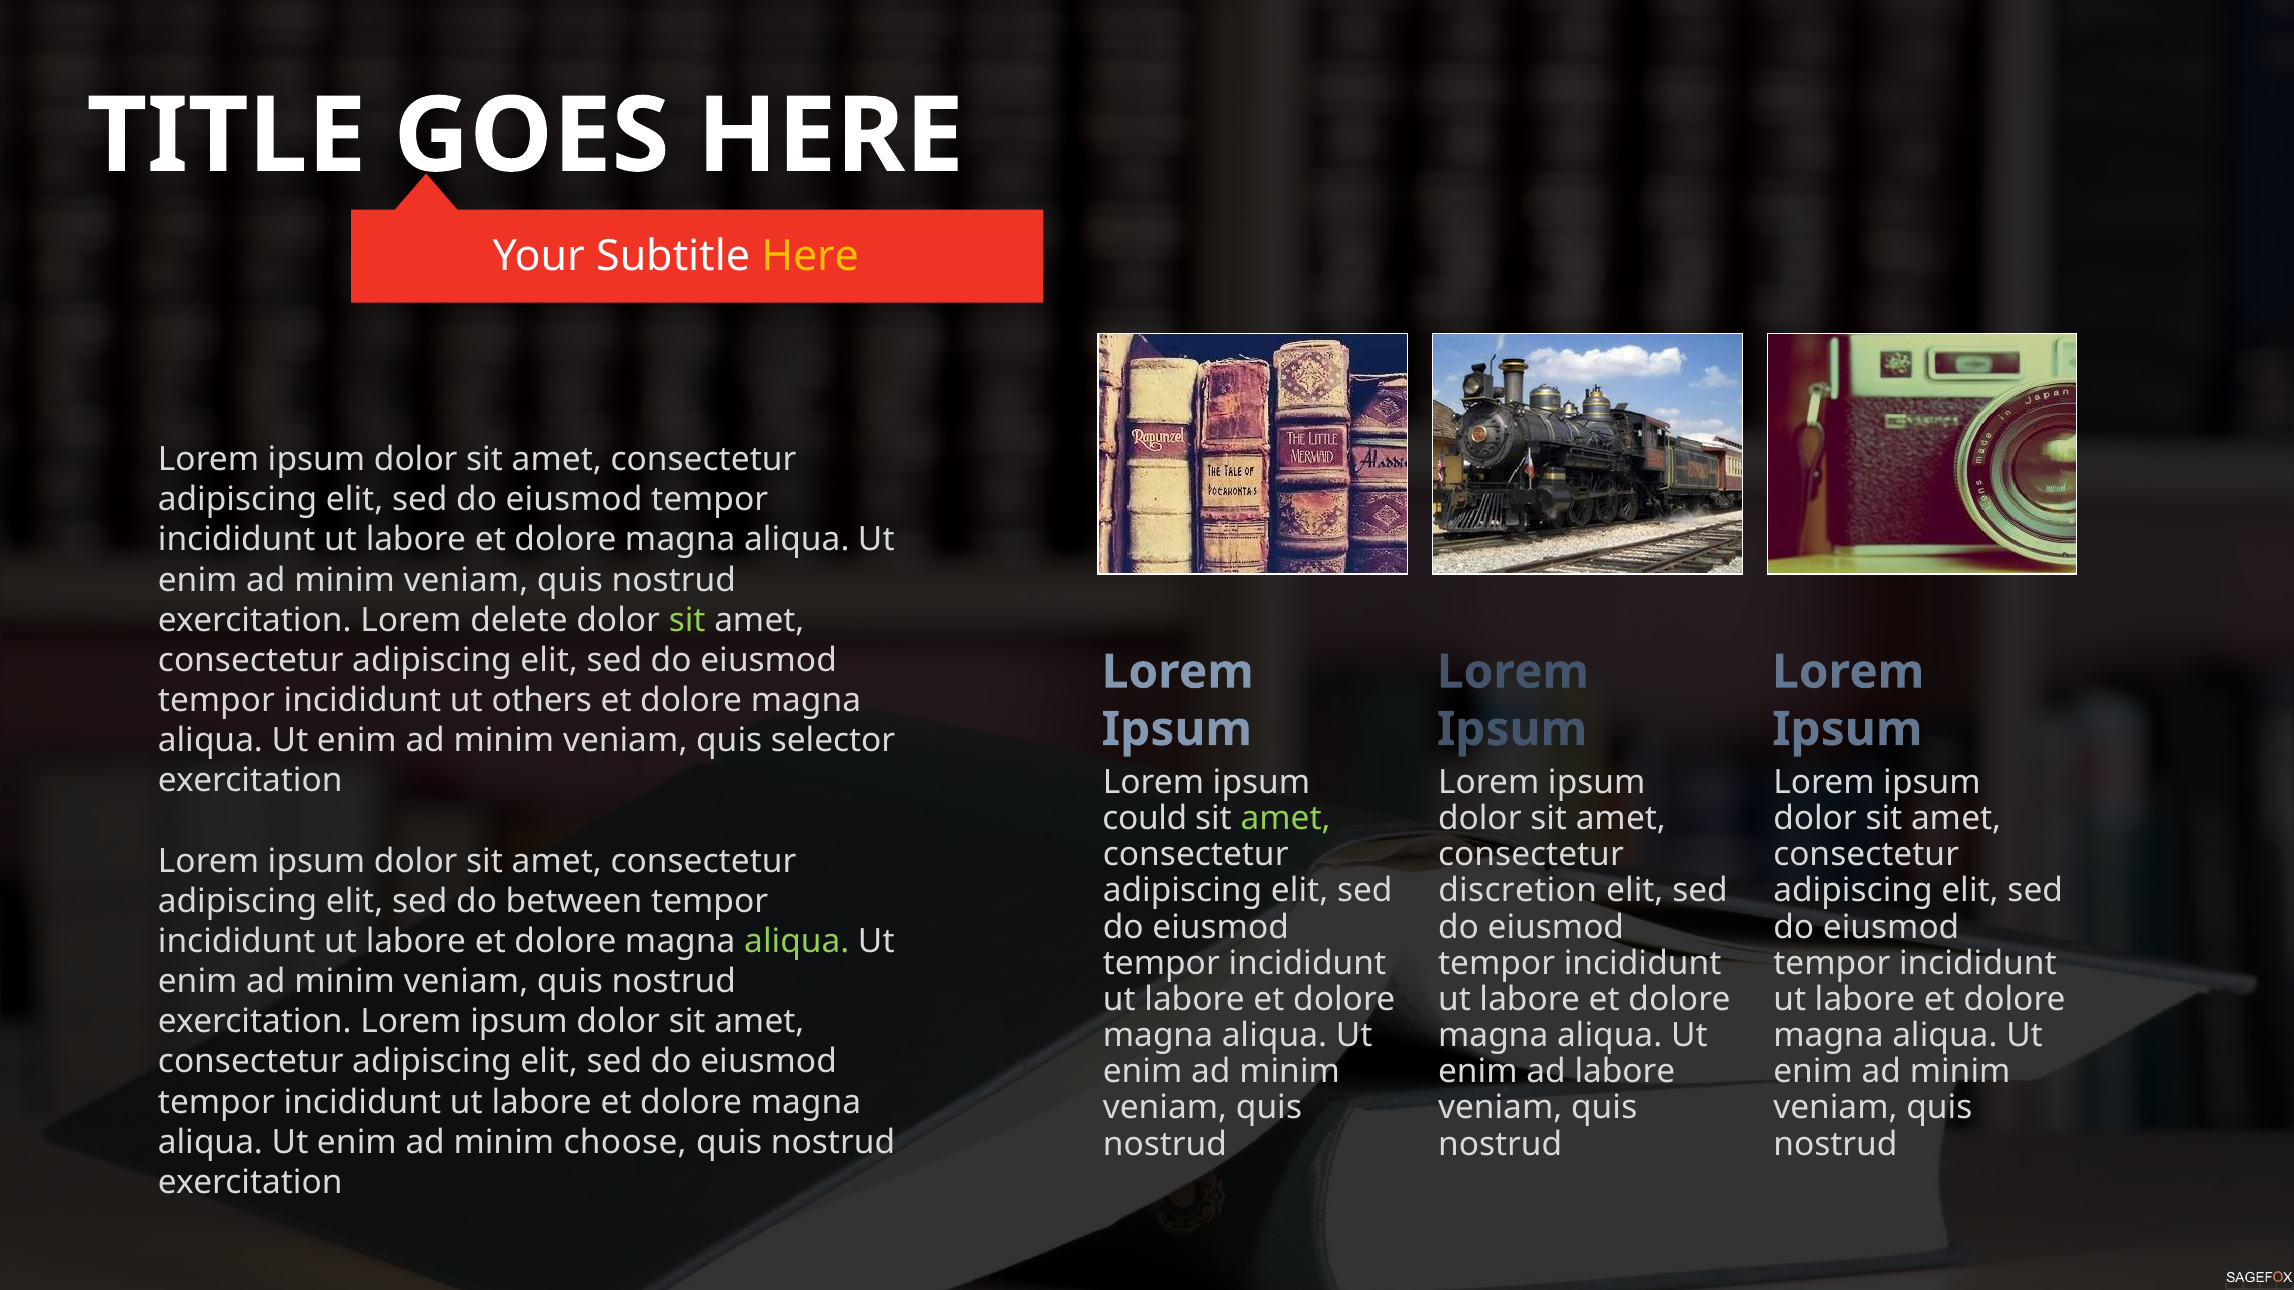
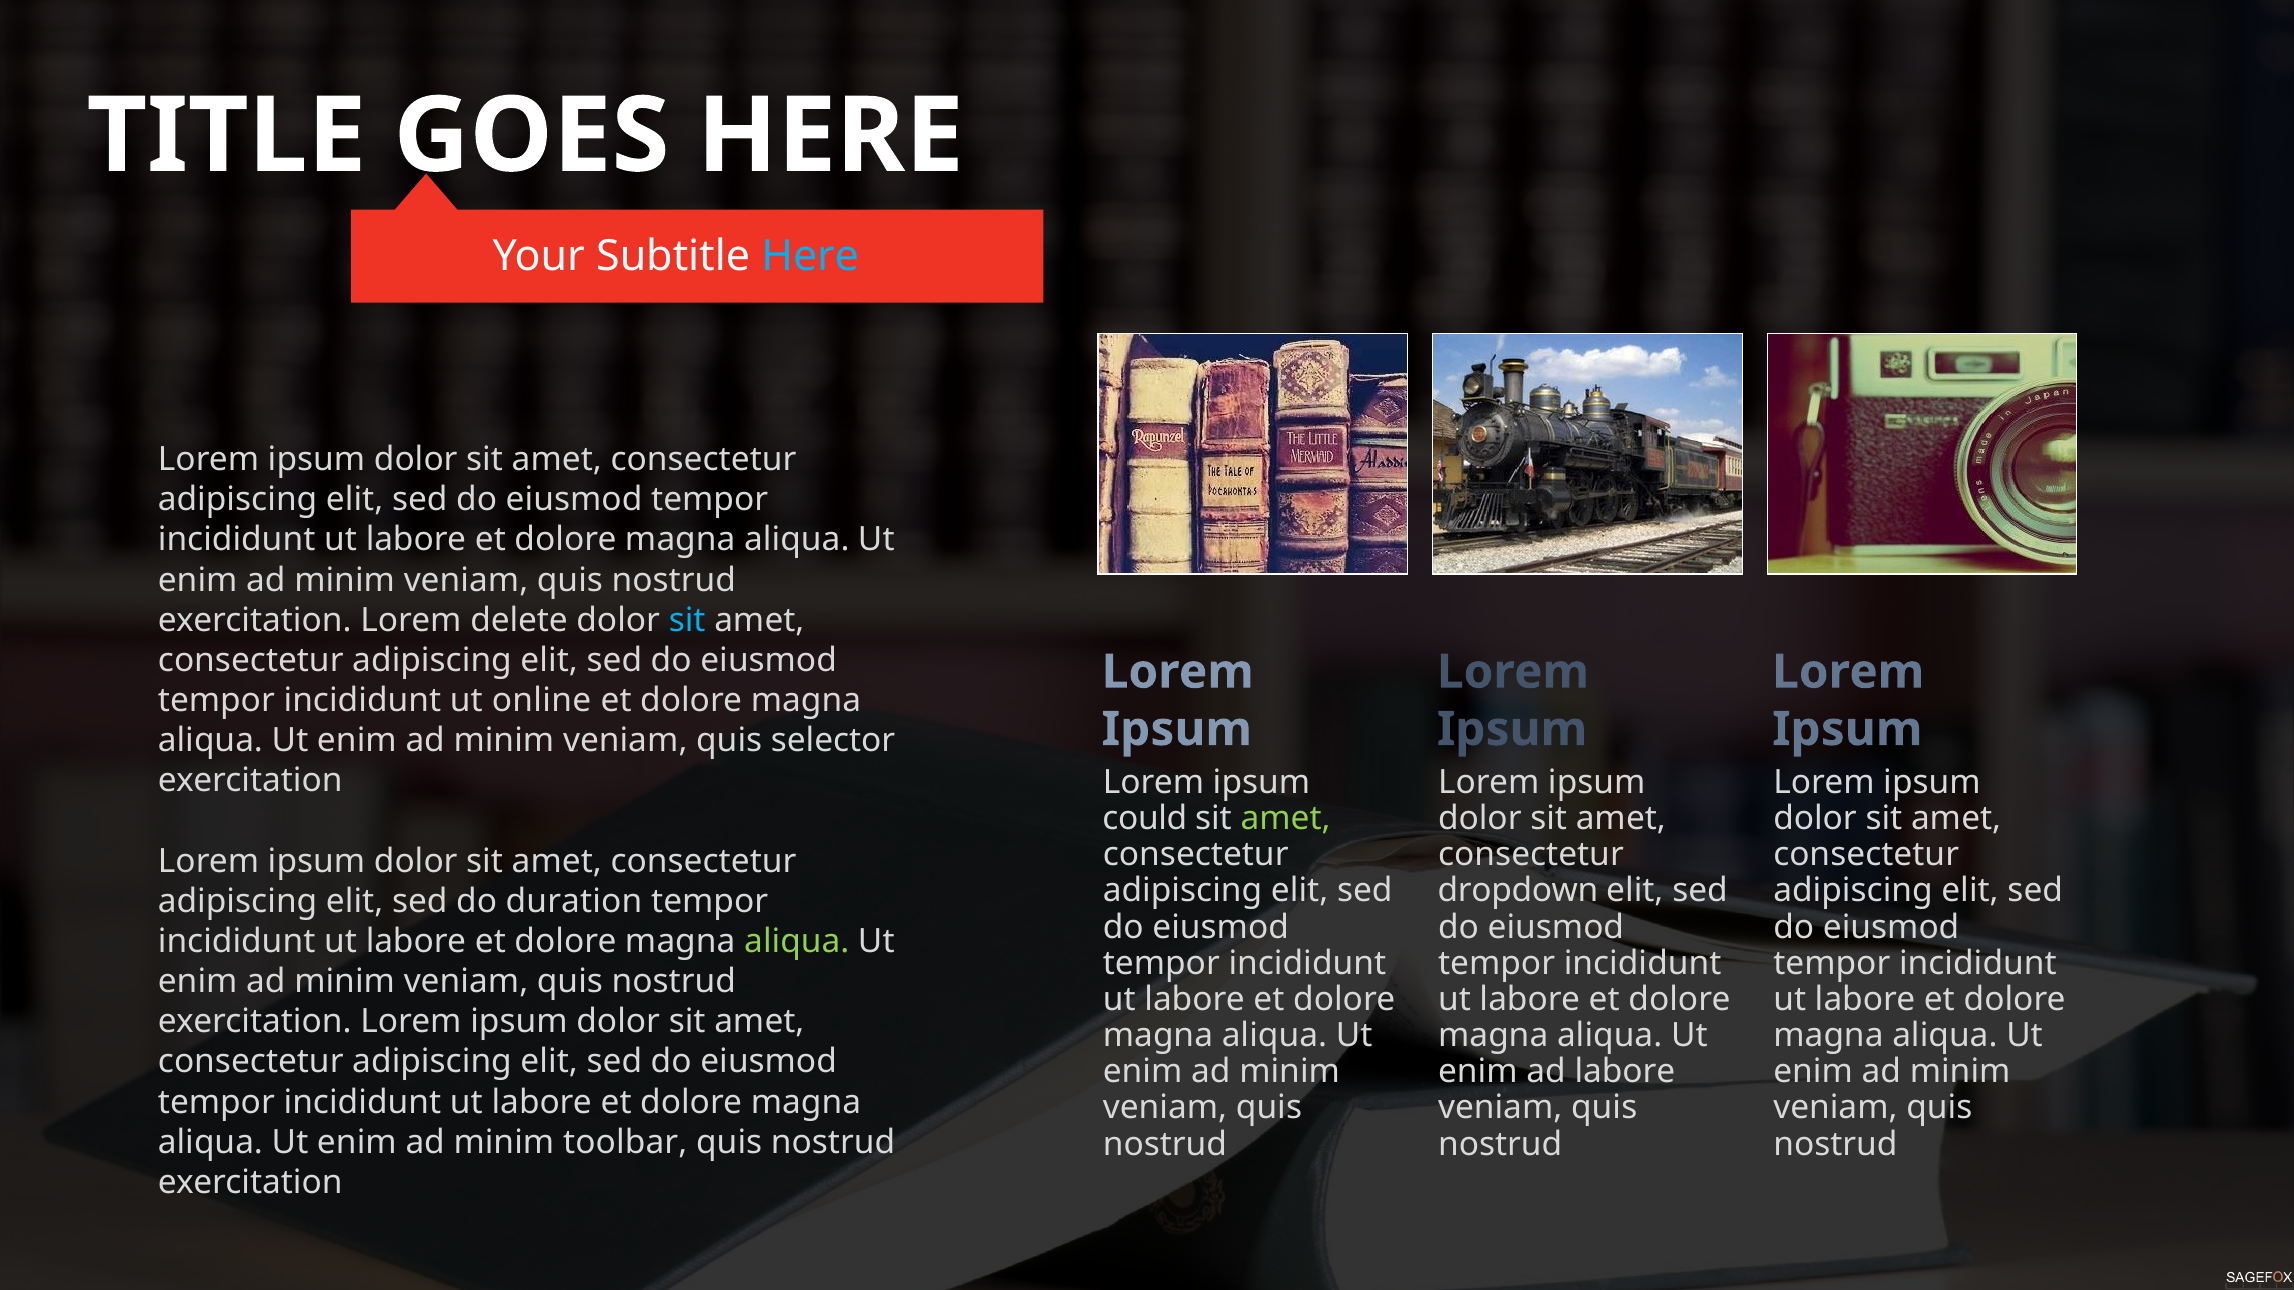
Here at (810, 257) colour: yellow -> light blue
sit at (687, 620) colour: light green -> light blue
others: others -> online
discretion: discretion -> dropdown
between: between -> duration
choose: choose -> toolbar
